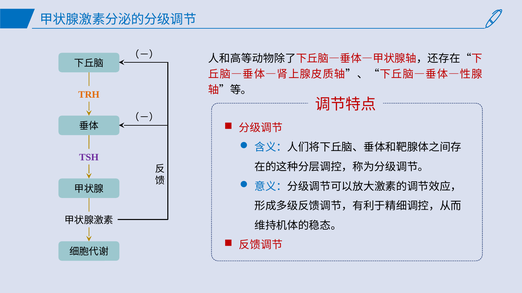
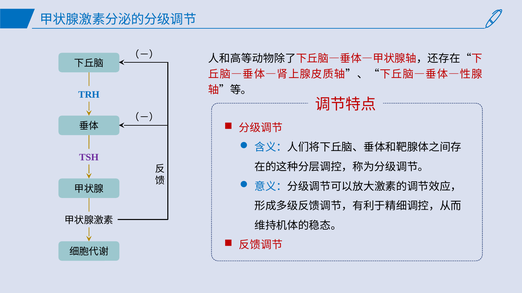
TRH colour: orange -> blue
